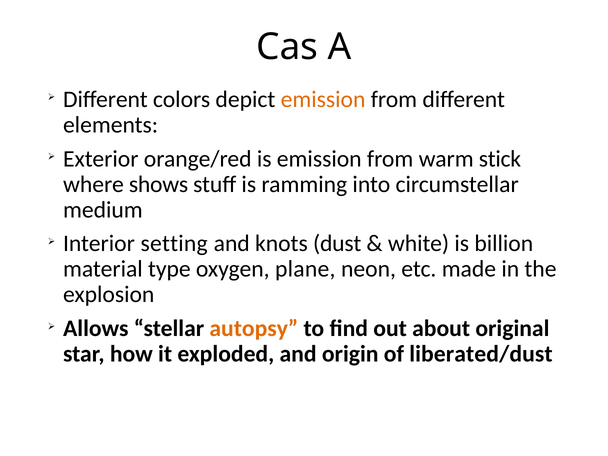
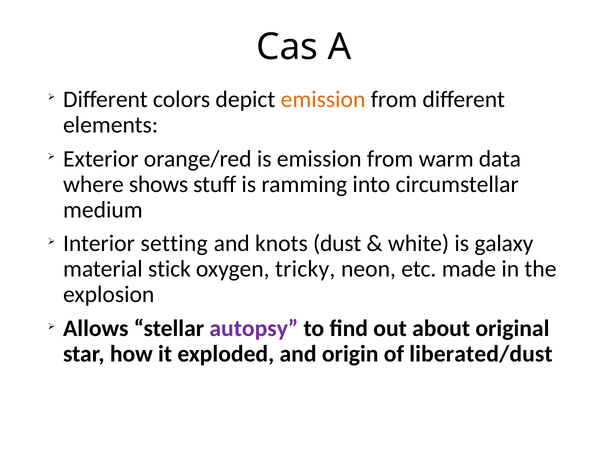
stick: stick -> data
billion: billion -> galaxy
type: type -> stick
plane: plane -> tricky
autopsy colour: orange -> purple
